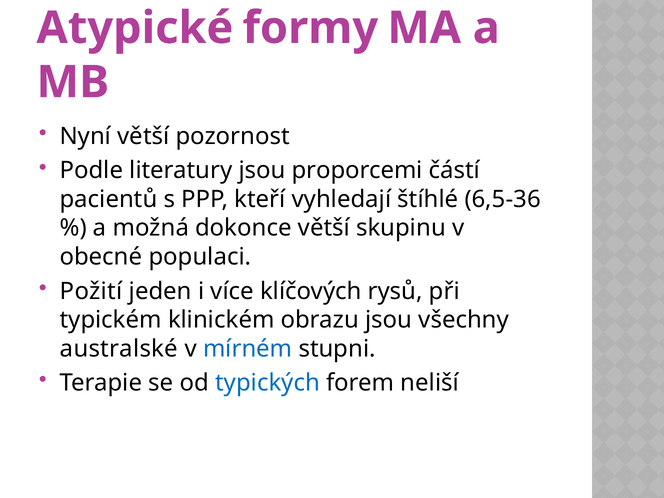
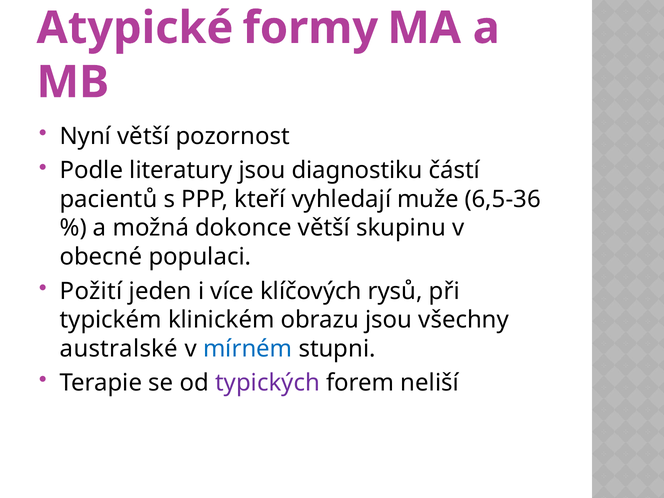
proporcemi: proporcemi -> diagnostiku
štíhlé: štíhlé -> muže
typických colour: blue -> purple
